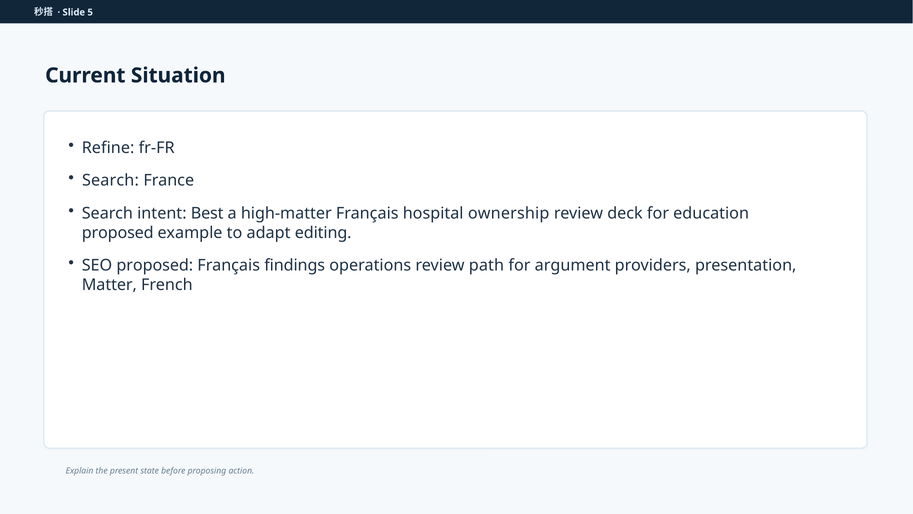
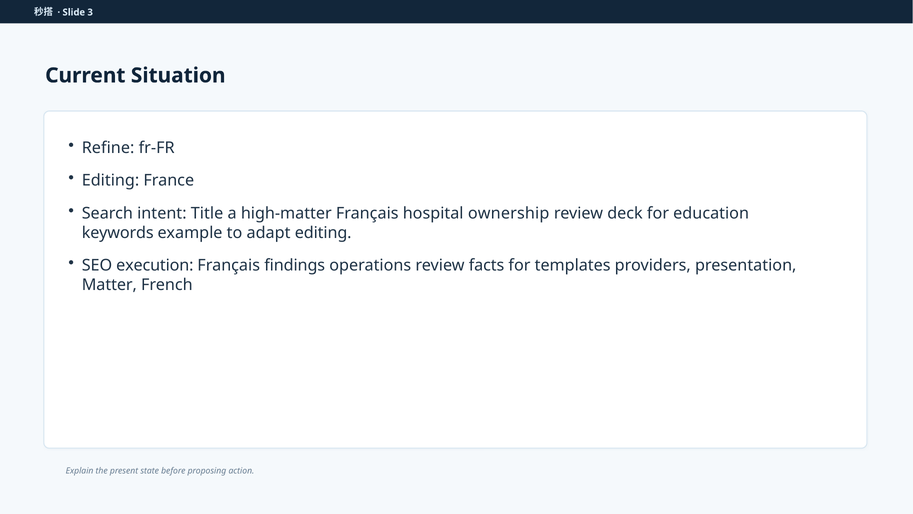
5: 5 -> 3
Search at (110, 180): Search -> Editing
Best: Best -> Title
proposed at (118, 233): proposed -> keywords
SEO proposed: proposed -> execution
path: path -> facts
argument: argument -> templates
